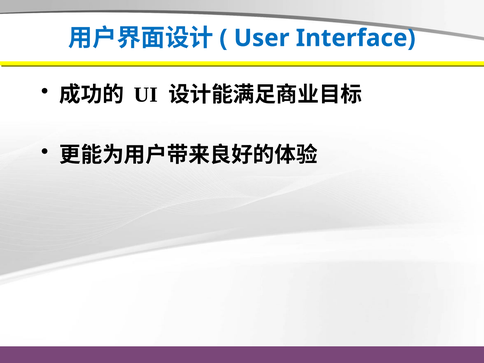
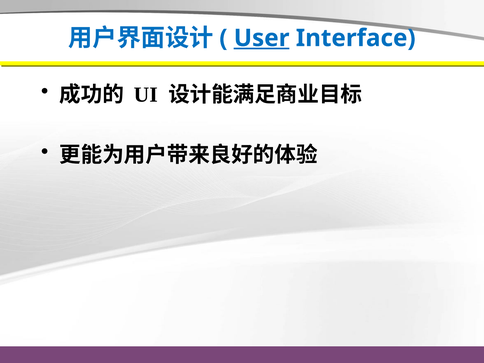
User underline: none -> present
